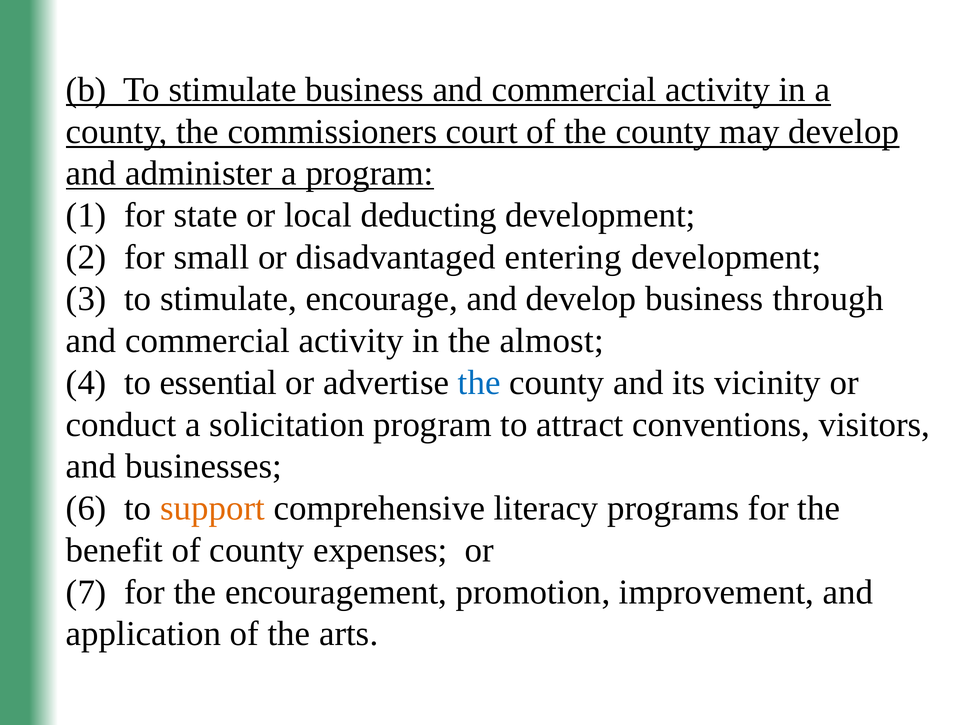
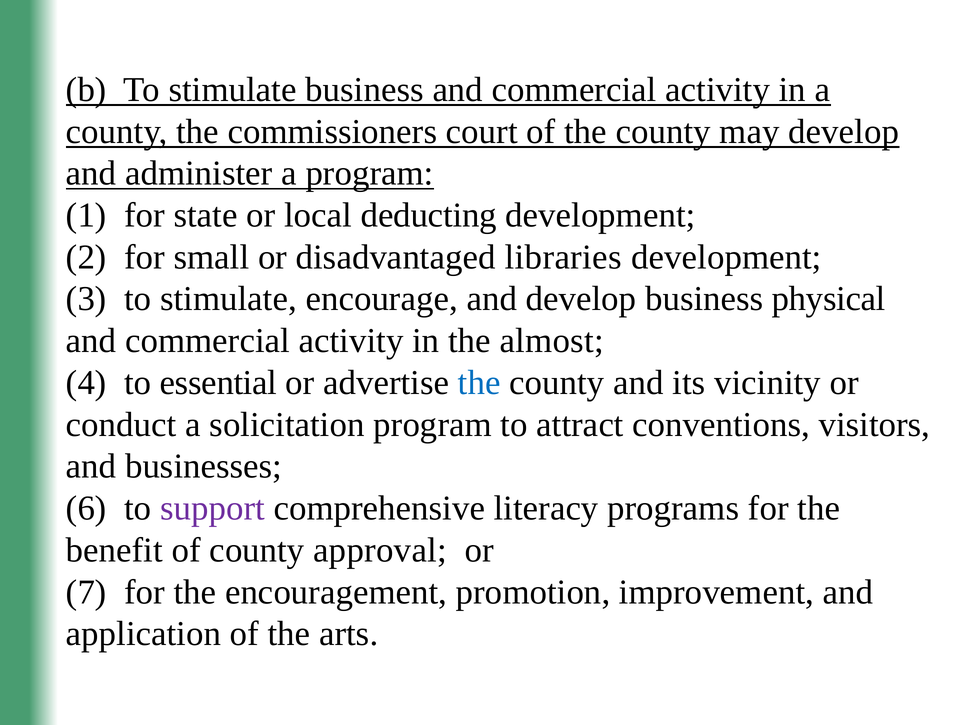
entering: entering -> libraries
through: through -> physical
support colour: orange -> purple
expenses: expenses -> approval
